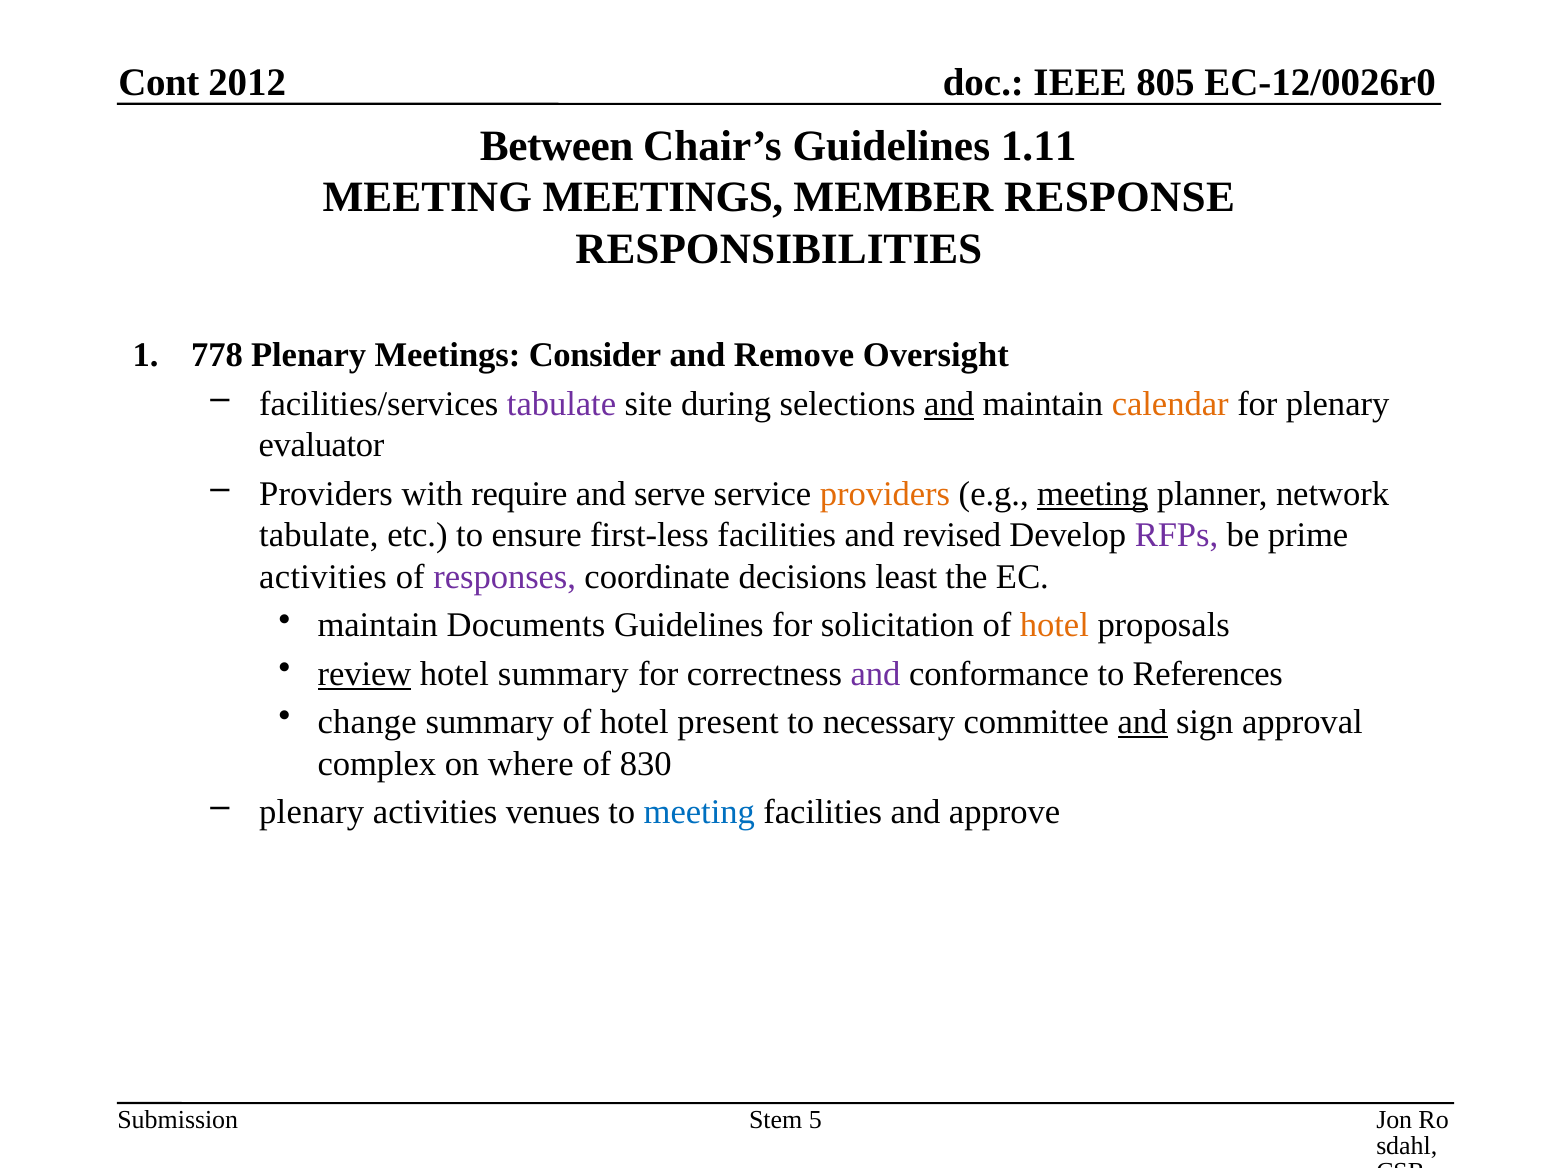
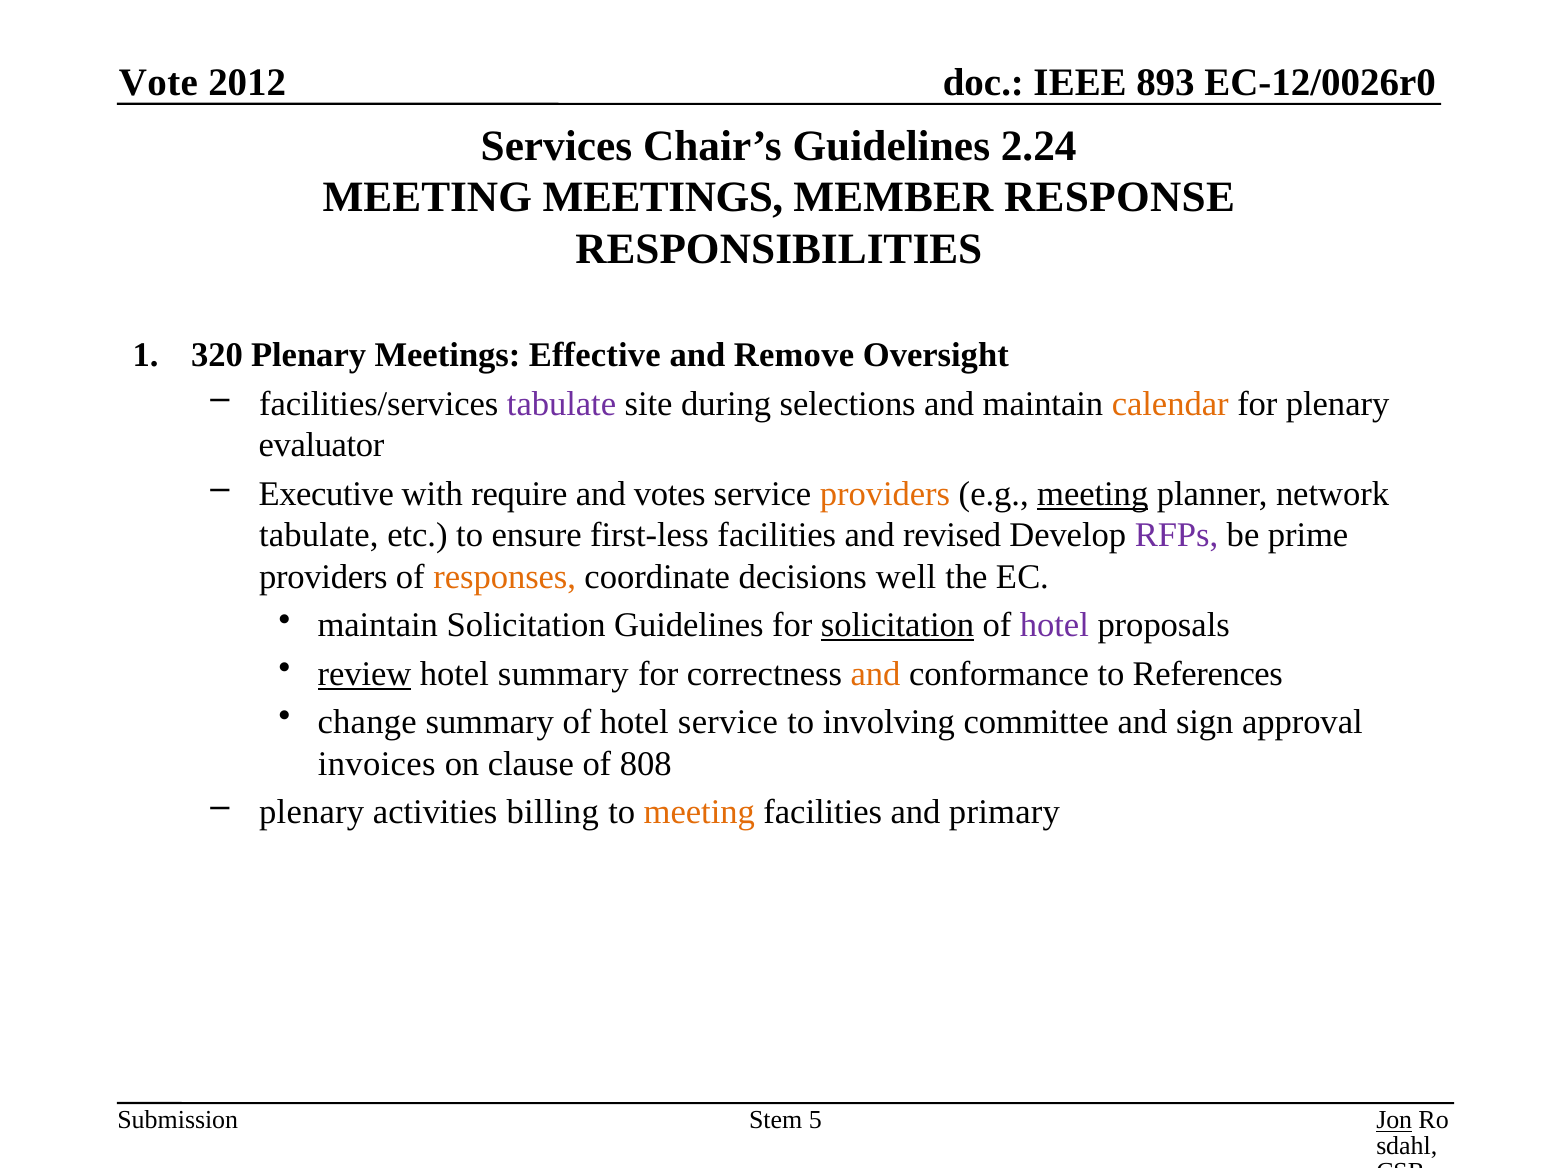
Cont: Cont -> Vote
805: 805 -> 893
Between: Between -> Services
1.11: 1.11 -> 2.24
778: 778 -> 320
Consider: Consider -> Effective
and at (949, 404) underline: present -> none
Providers at (326, 494): Providers -> Executive
serve: serve -> votes
activities at (323, 577): activities -> providers
responses colour: purple -> orange
least: least -> well
maintain Documents: Documents -> Solicitation
solicitation at (898, 626) underline: none -> present
hotel at (1054, 626) colour: orange -> purple
and at (876, 674) colour: purple -> orange
hotel present: present -> service
necessary: necessary -> involving
and at (1143, 722) underline: present -> none
complex: complex -> invoices
where: where -> clause
830: 830 -> 808
venues: venues -> billing
meeting at (699, 812) colour: blue -> orange
approve: approve -> primary
Jon underline: none -> present
